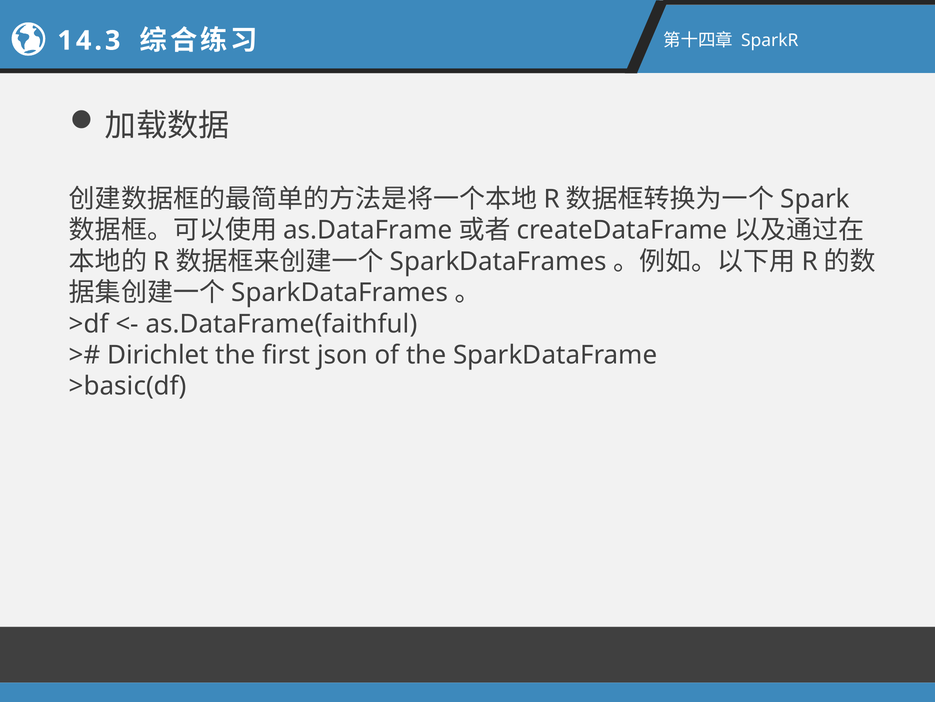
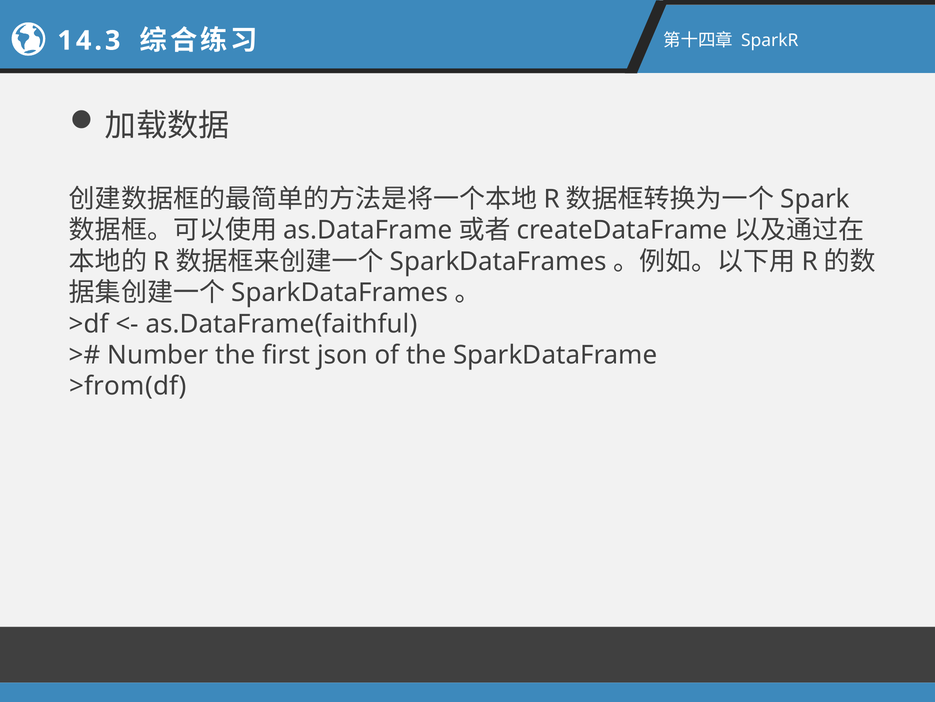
Dirichlet: Dirichlet -> Number
>basic(df: >basic(df -> >from(df
